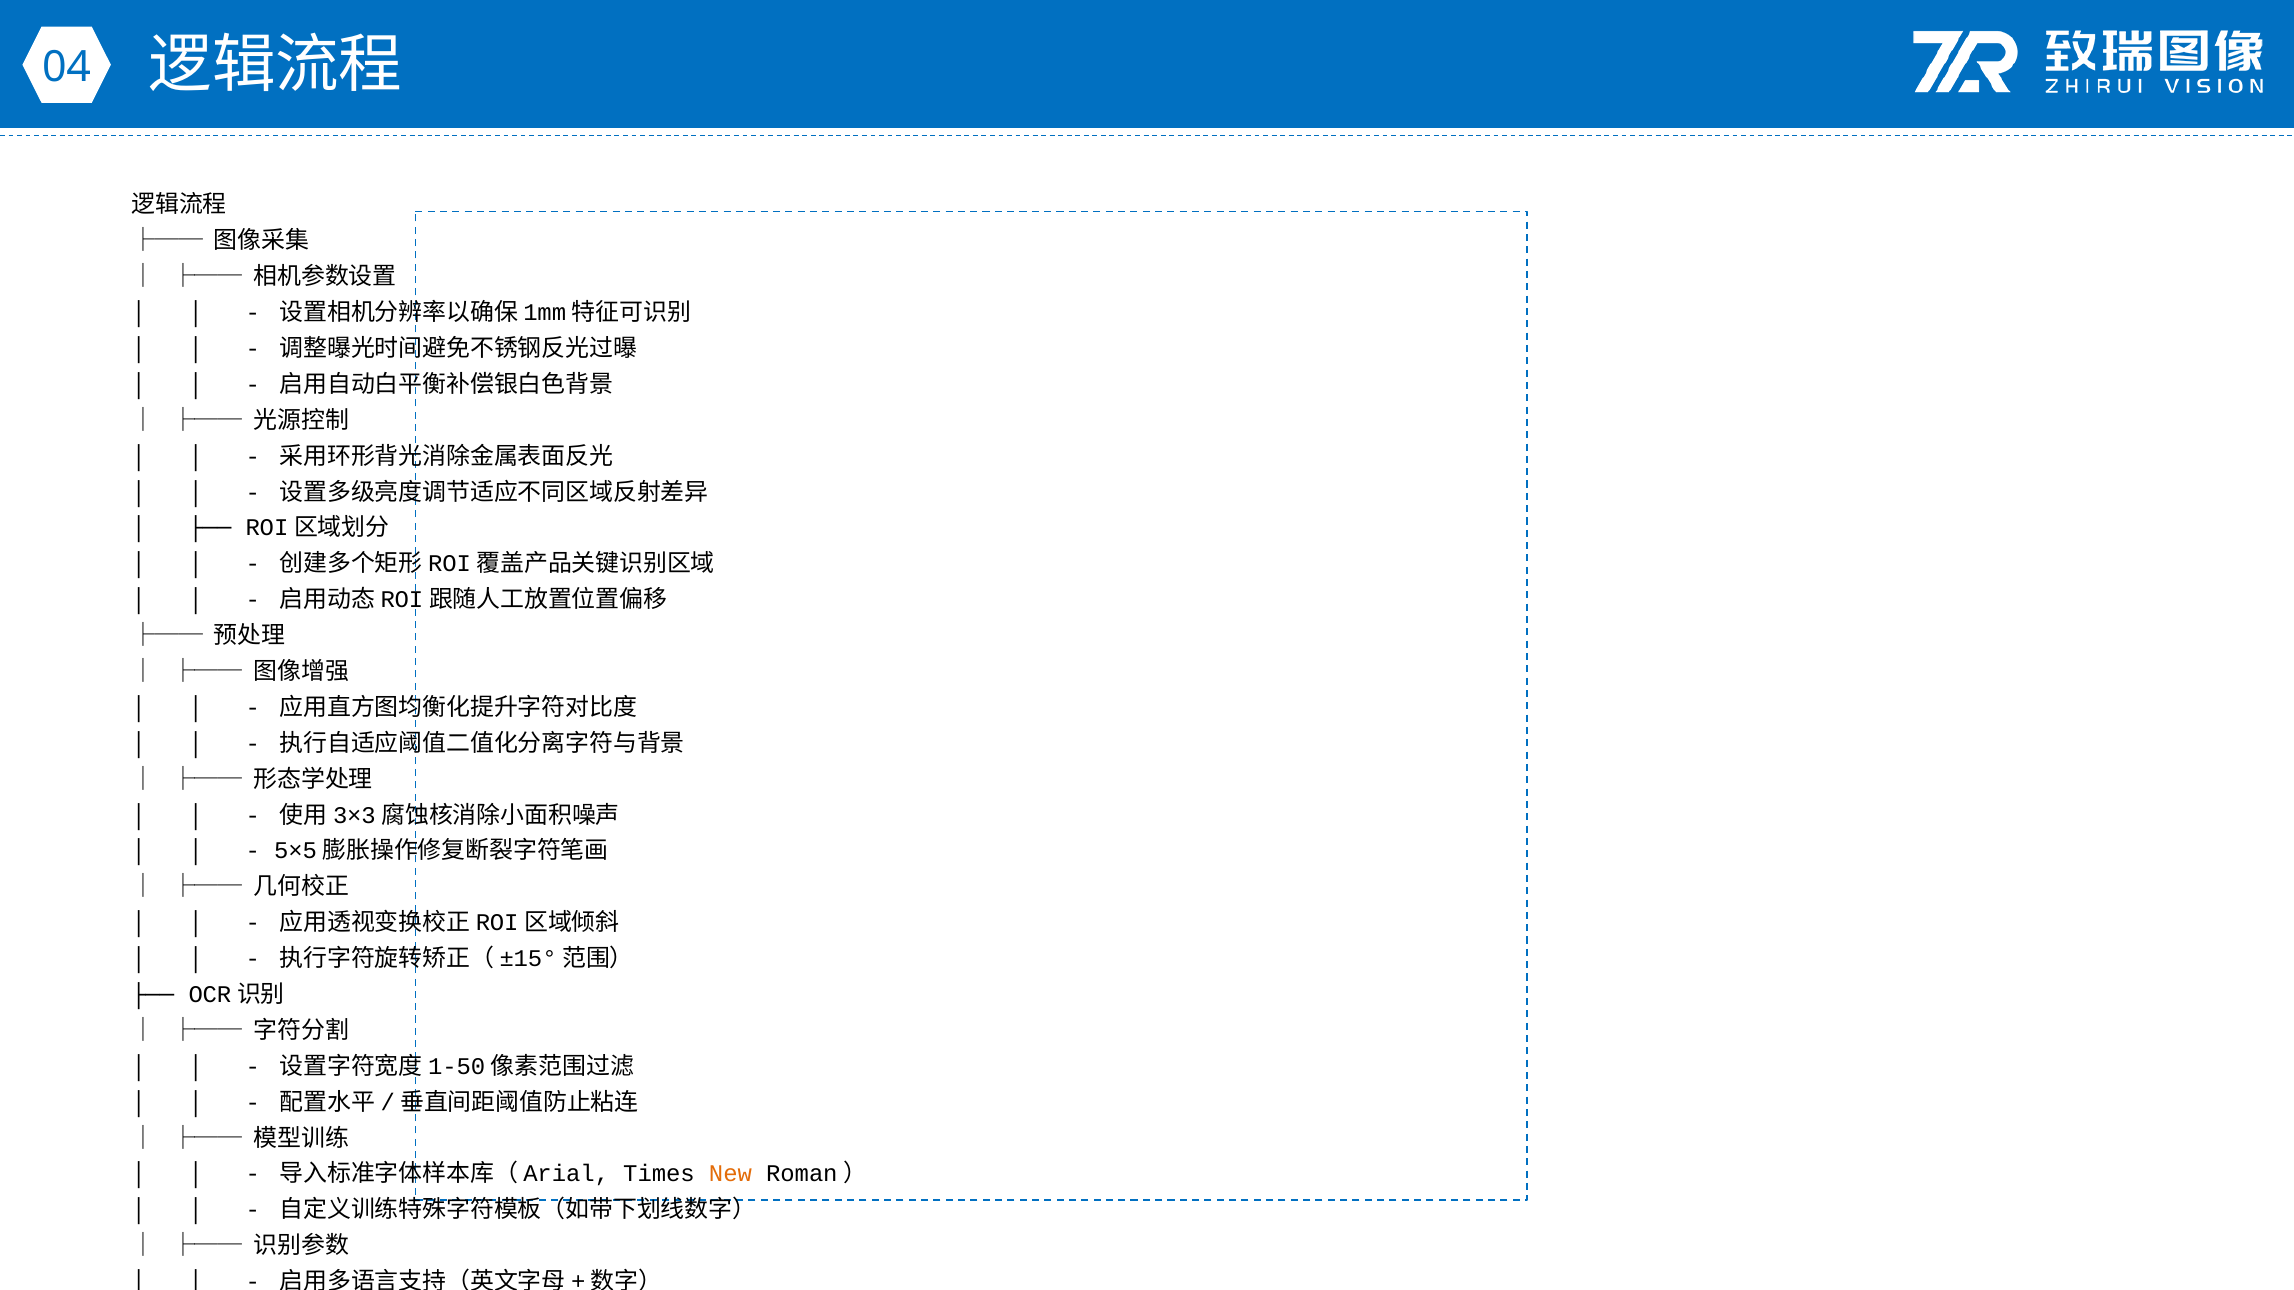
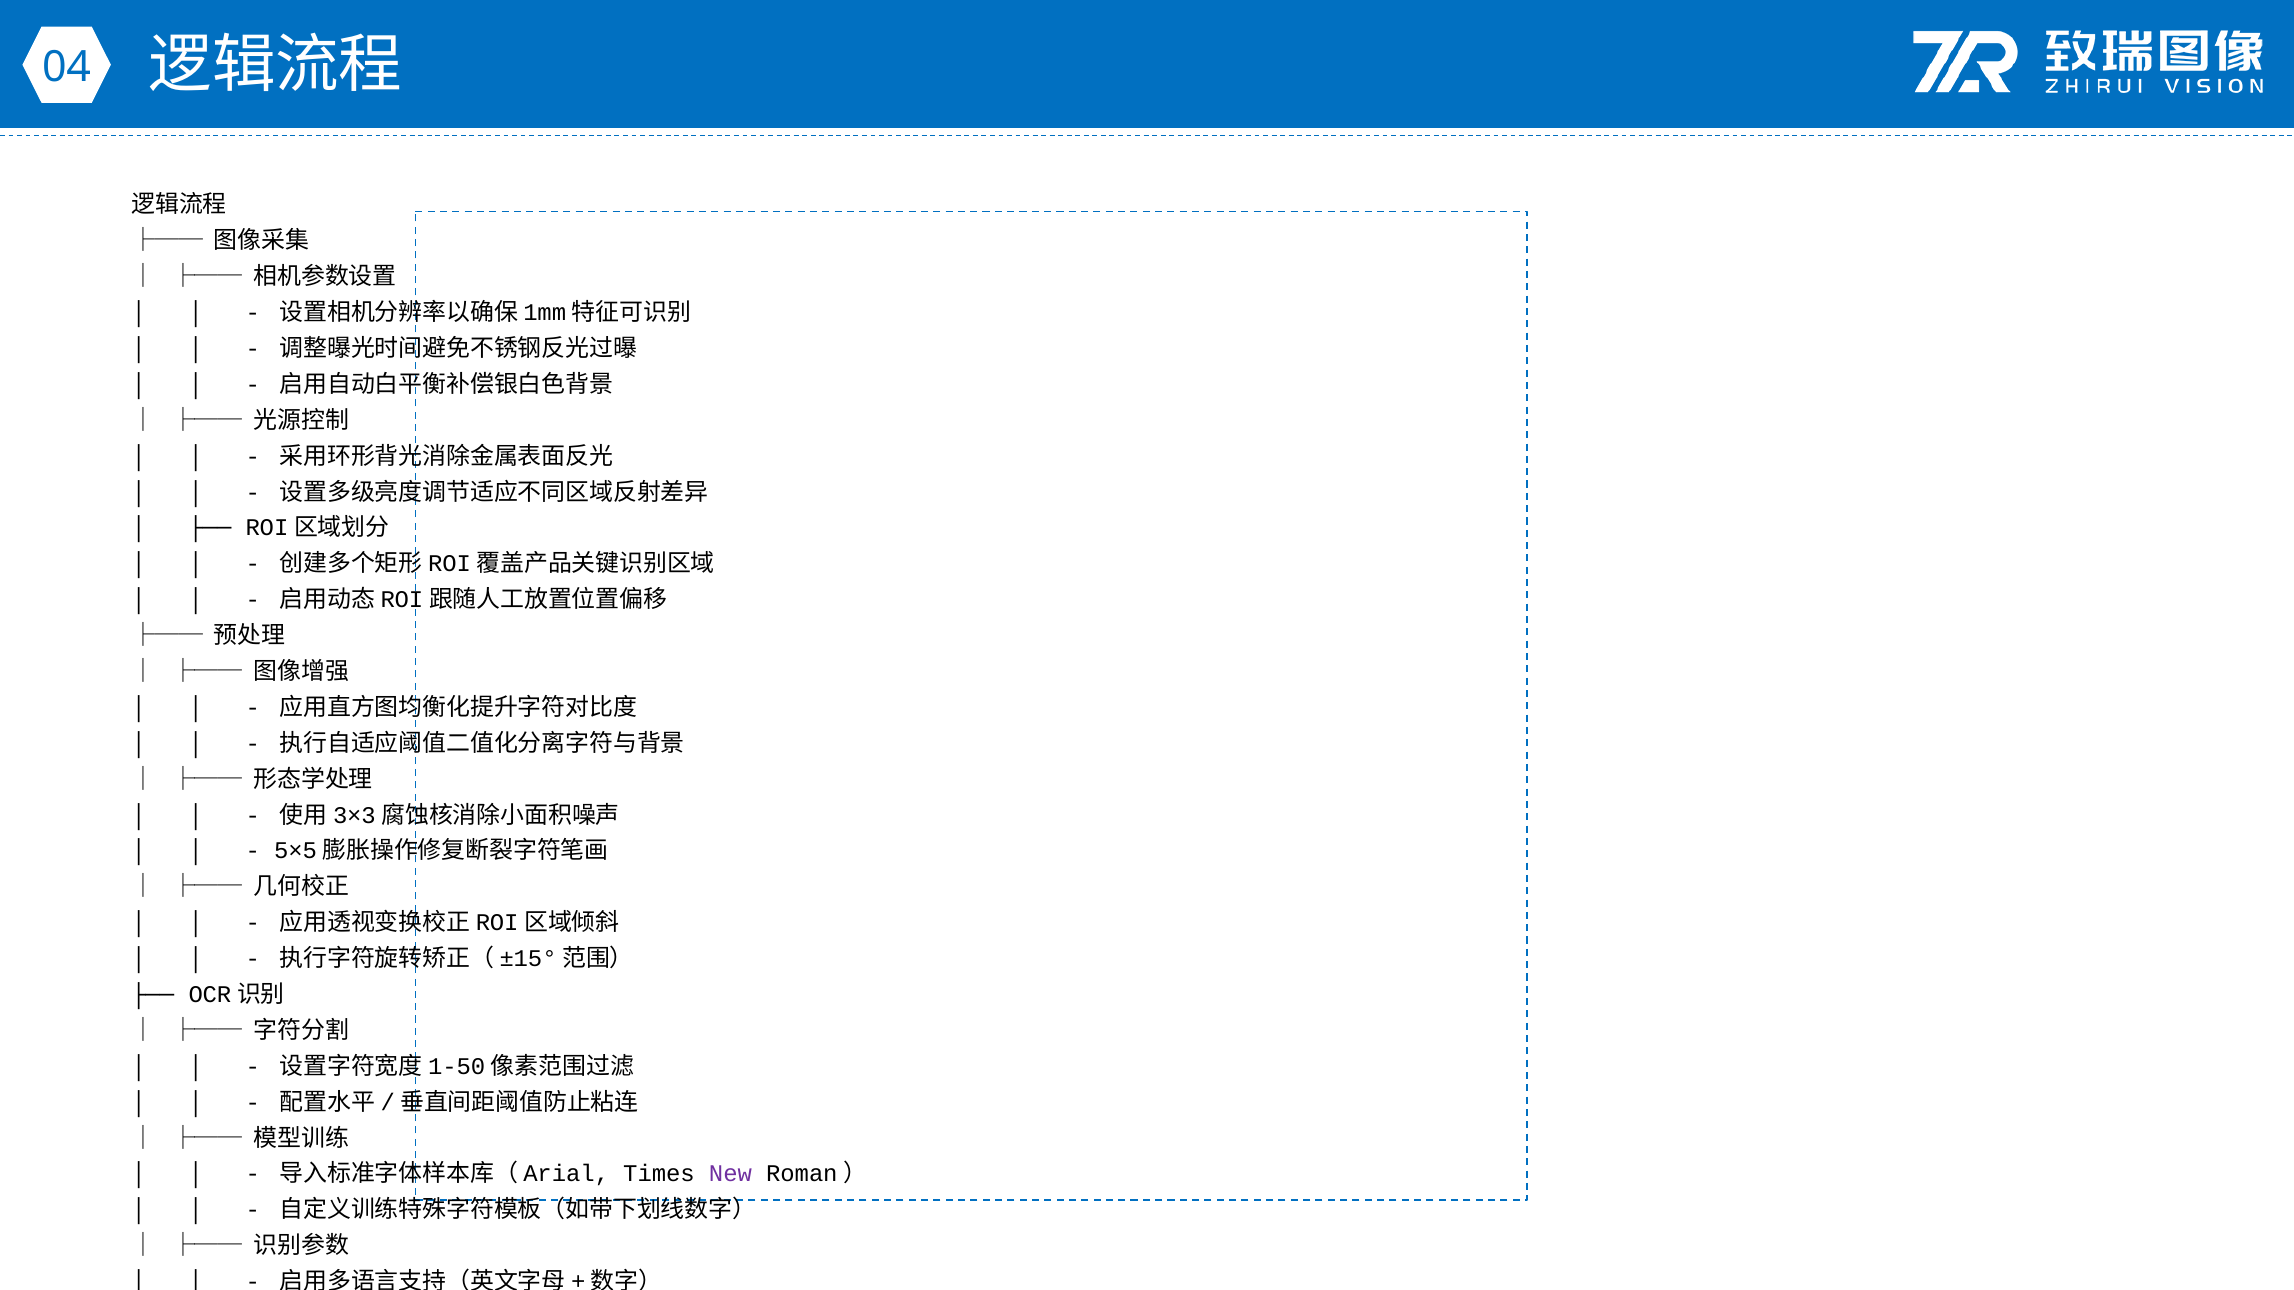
New colour: orange -> purple
